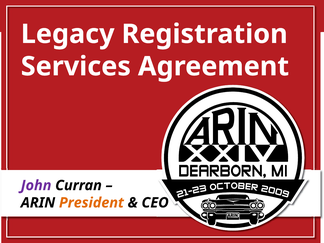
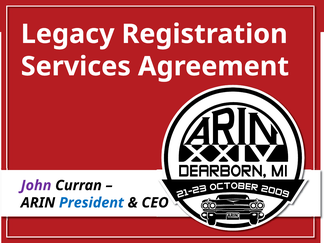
President colour: orange -> blue
